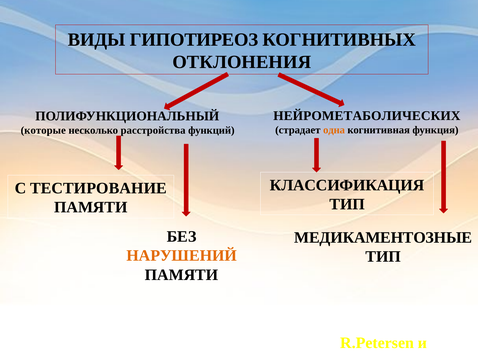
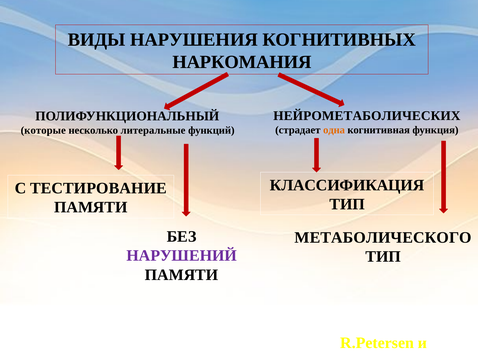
ГИПОТИРЕОЗ: ГИПОТИРЕОЗ -> НАРУШЕНИЯ
ОТКЛОНЕНИЯ: ОТКЛОНЕНИЯ -> НАРКОМАНИЯ
расстройства: расстройства -> литеральные
МЕДИКАМЕНТОЗНЫЕ: МЕДИКАМЕНТОЗНЫЕ -> МЕТАБОЛИЧЕСКОГО
НАРУШЕНИЙ colour: orange -> purple
